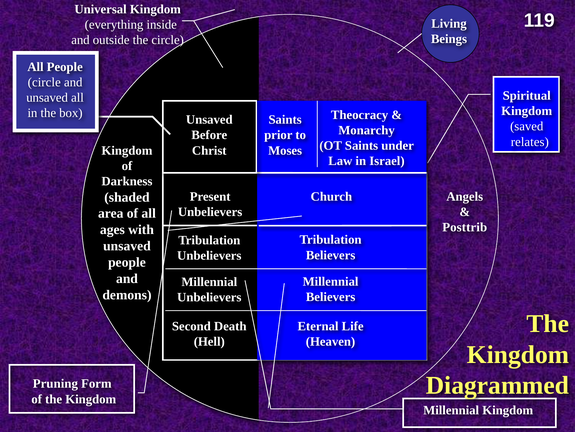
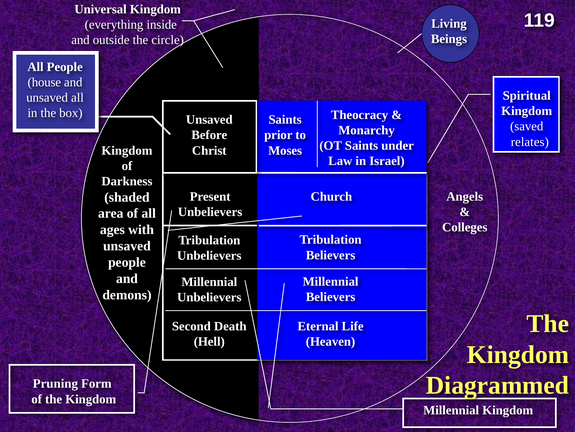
circle at (44, 82): circle -> house
Posttrib: Posttrib -> Colleges
